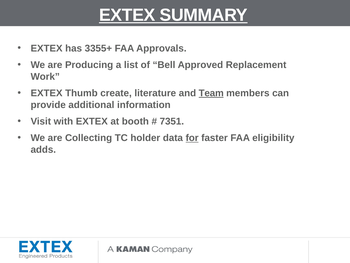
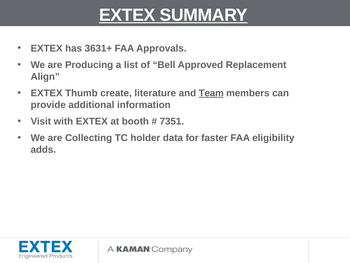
3355+: 3355+ -> 3631+
Work: Work -> Align
for underline: present -> none
